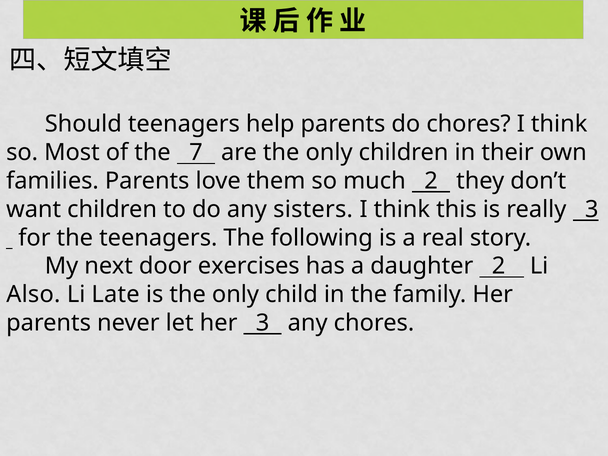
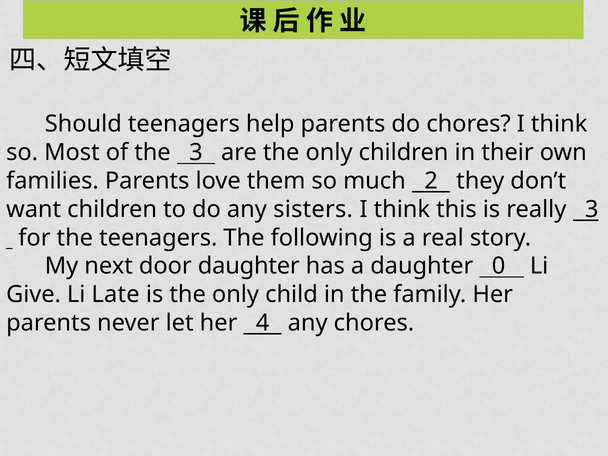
the 7: 7 -> 3
door exercises: exercises -> daughter
daughter 2: 2 -> 0
Also: Also -> Give
her 3: 3 -> 4
